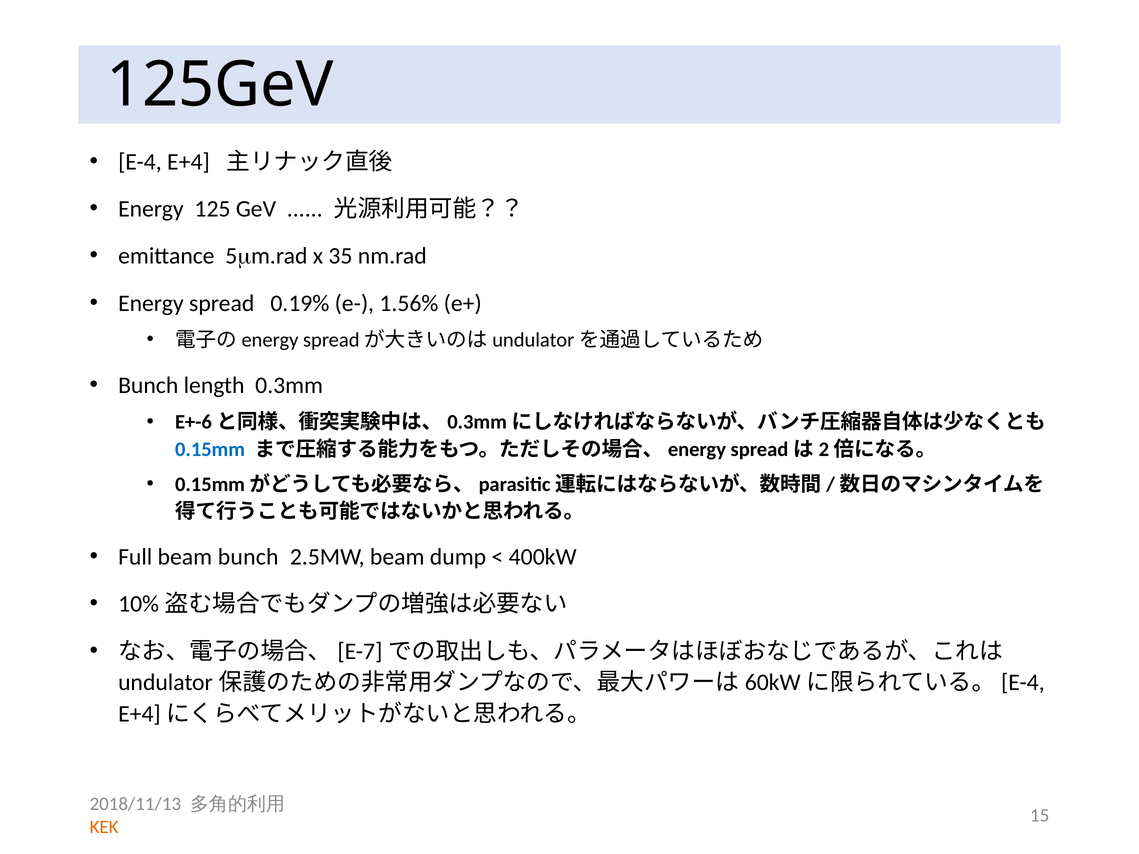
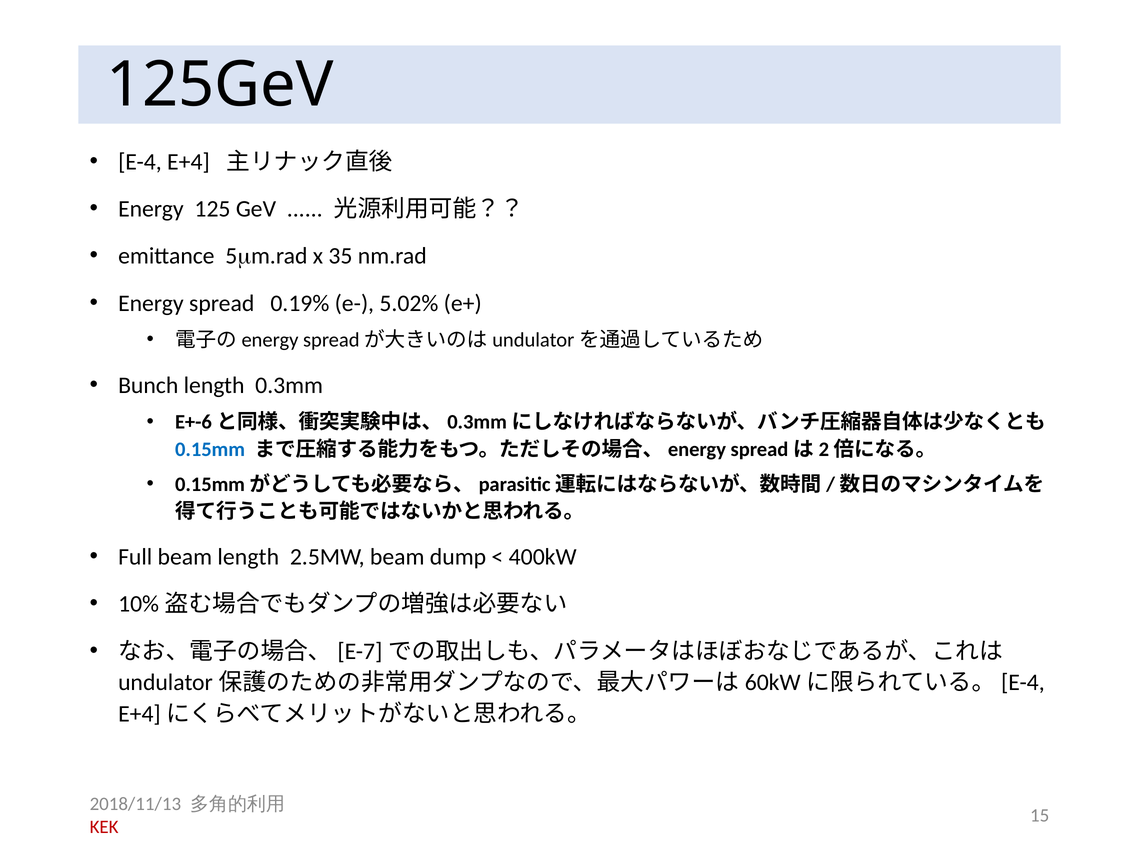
1.56%: 1.56% -> 5.02%
beam bunch: bunch -> length
KEK colour: orange -> red
